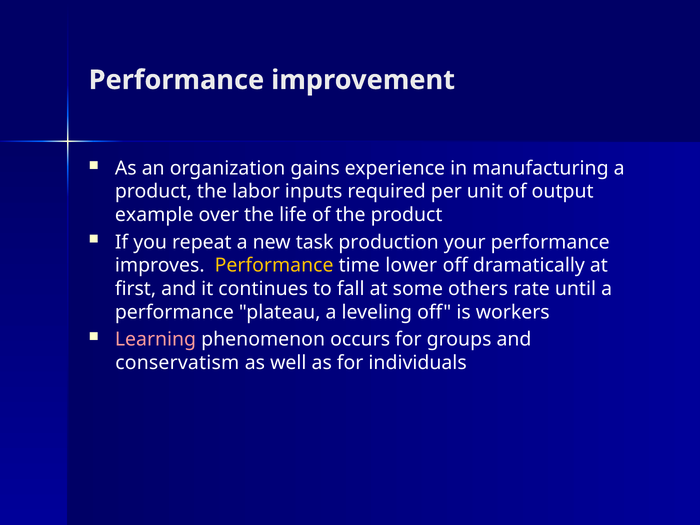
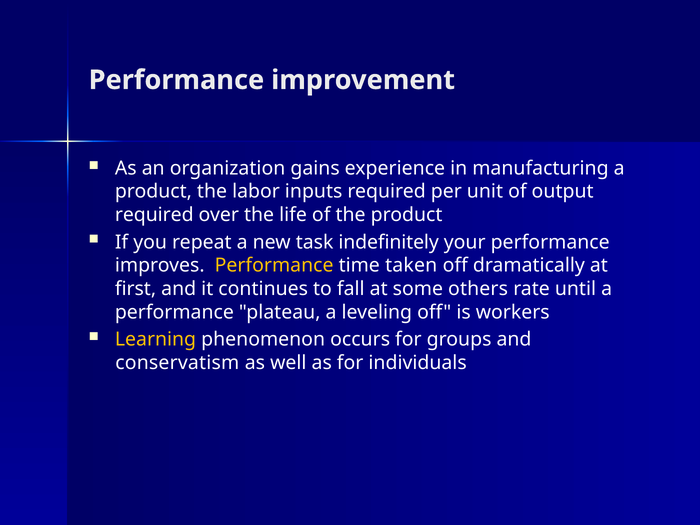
example at (154, 215): example -> required
production: production -> indefinitely
lower: lower -> taken
Learning colour: pink -> yellow
